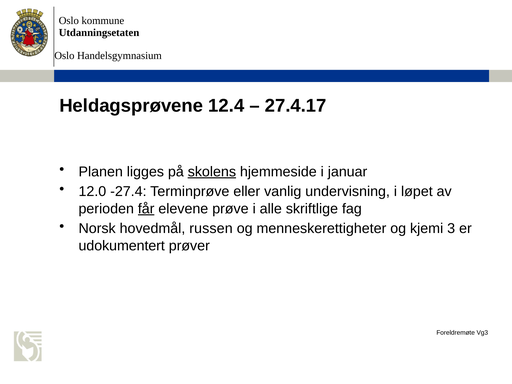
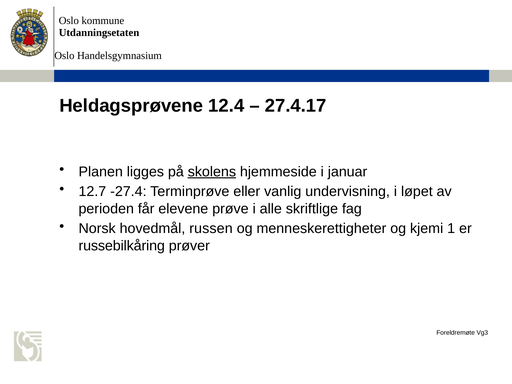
12.0: 12.0 -> 12.7
får underline: present -> none
3: 3 -> 1
udokumentert: udokumentert -> russebilkåring
